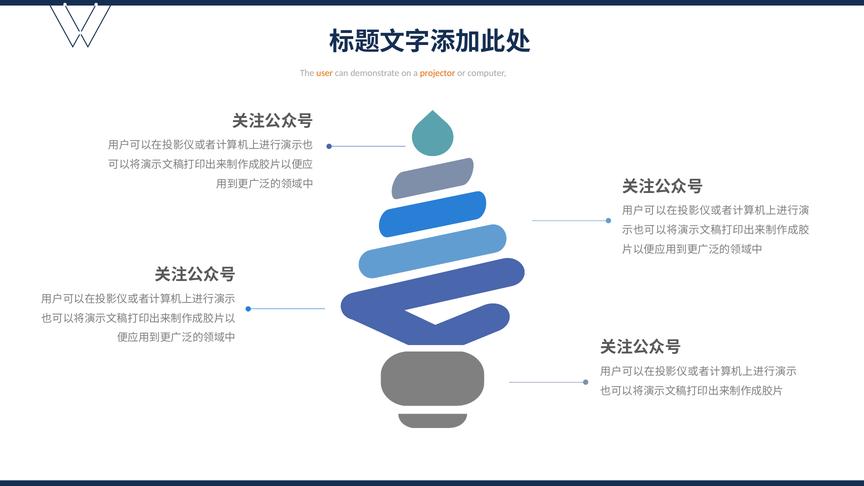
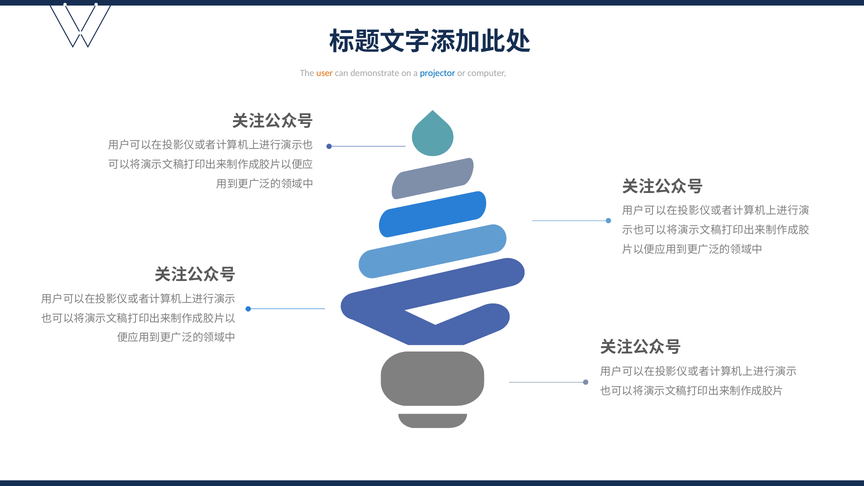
projector colour: orange -> blue
